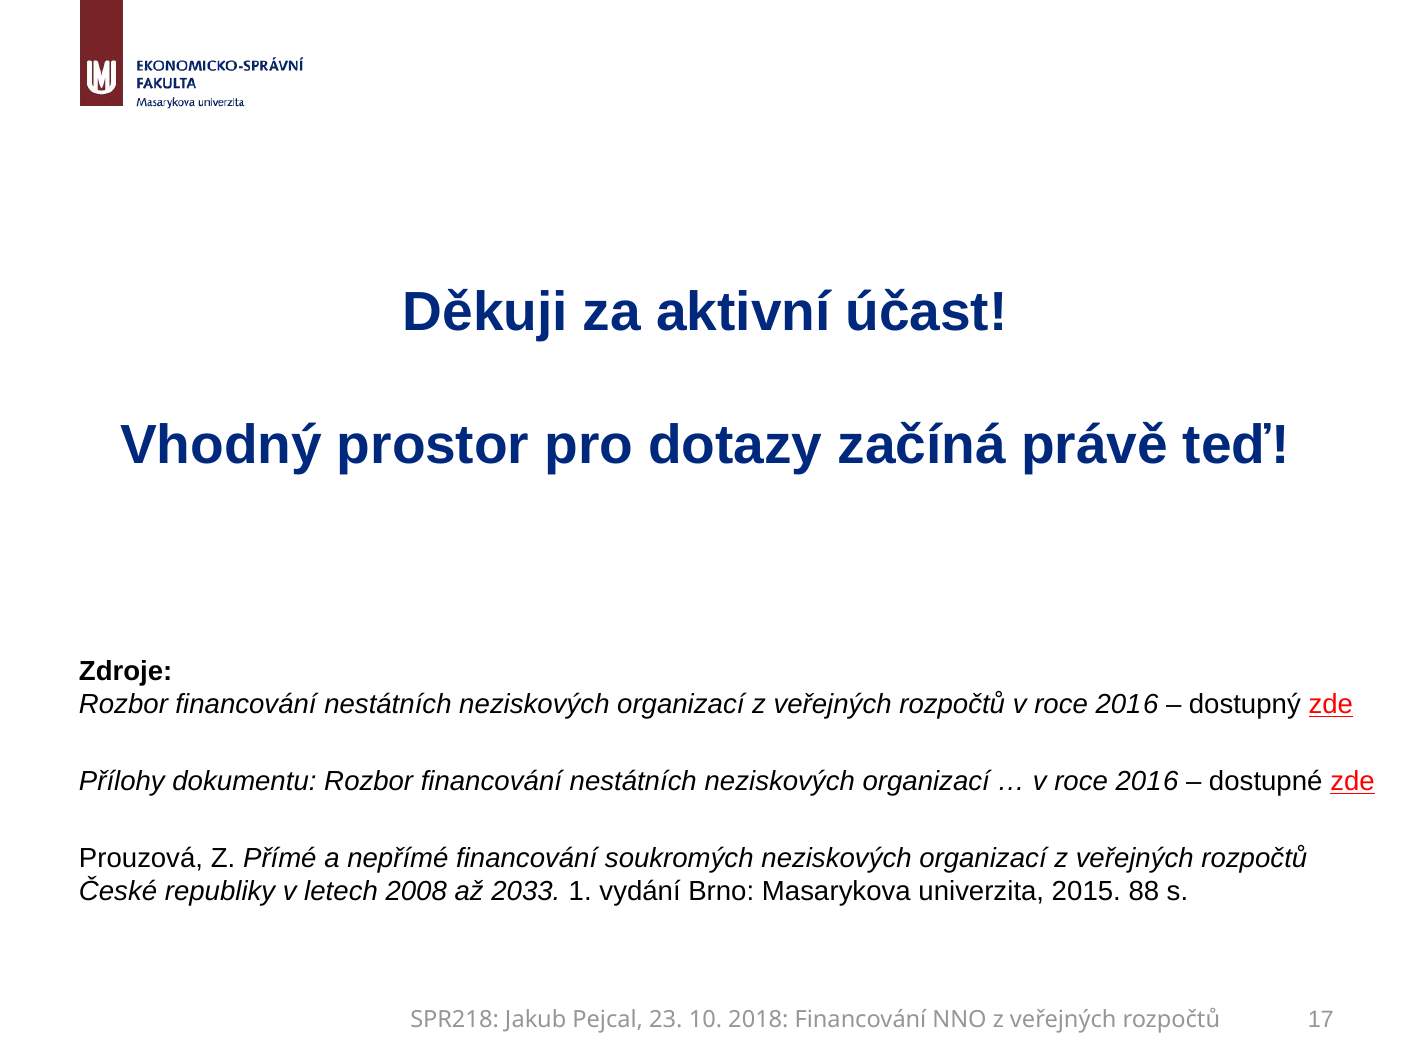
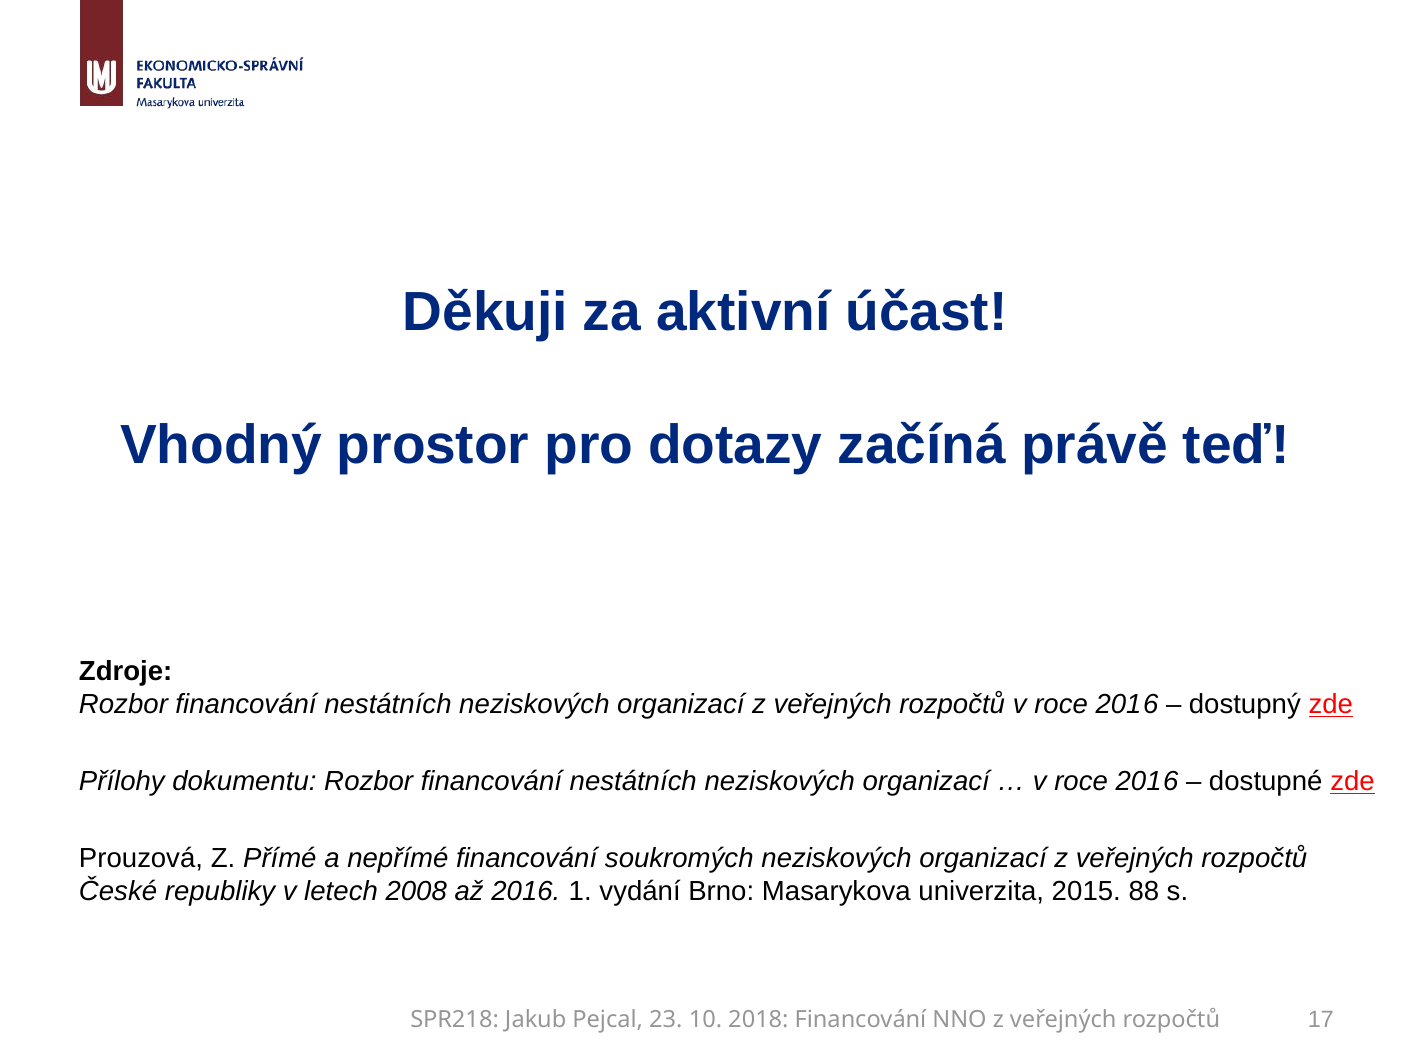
až 2033: 2033 -> 2016
